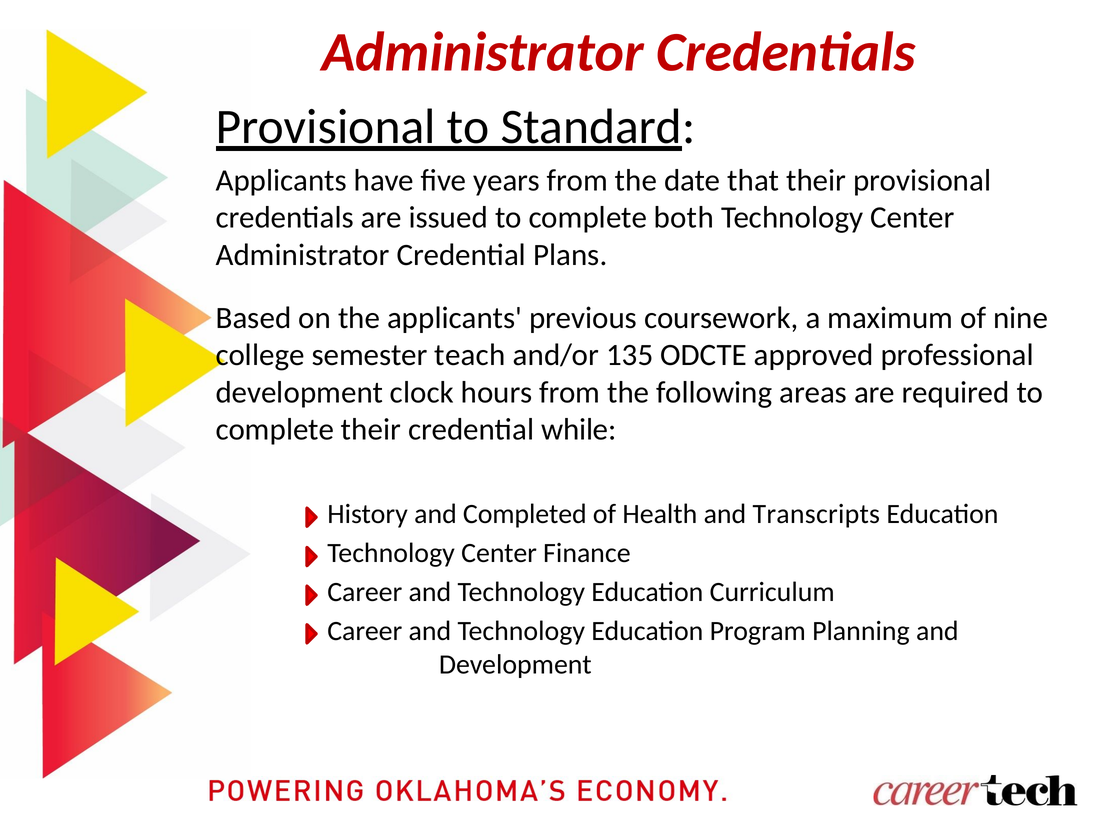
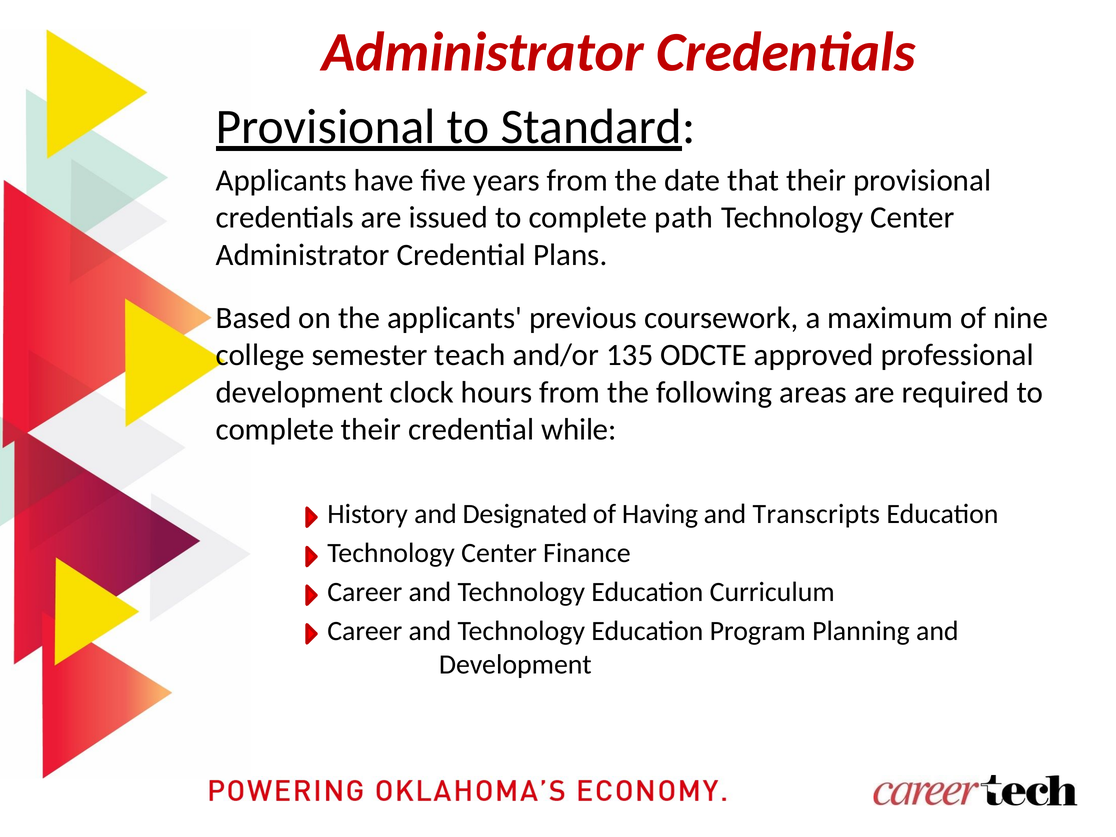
both: both -> path
Completed: Completed -> Designated
Health: Health -> Having
